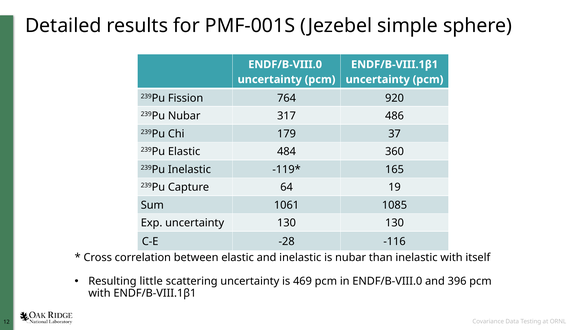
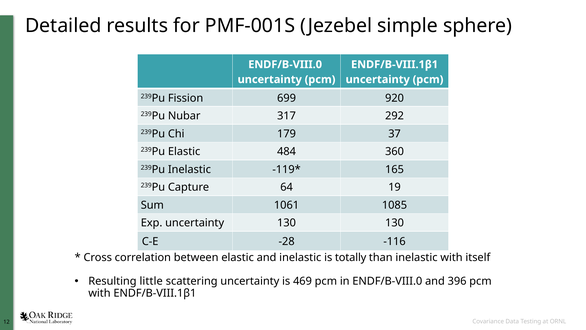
764: 764 -> 699
486: 486 -> 292
is nubar: nubar -> totally
